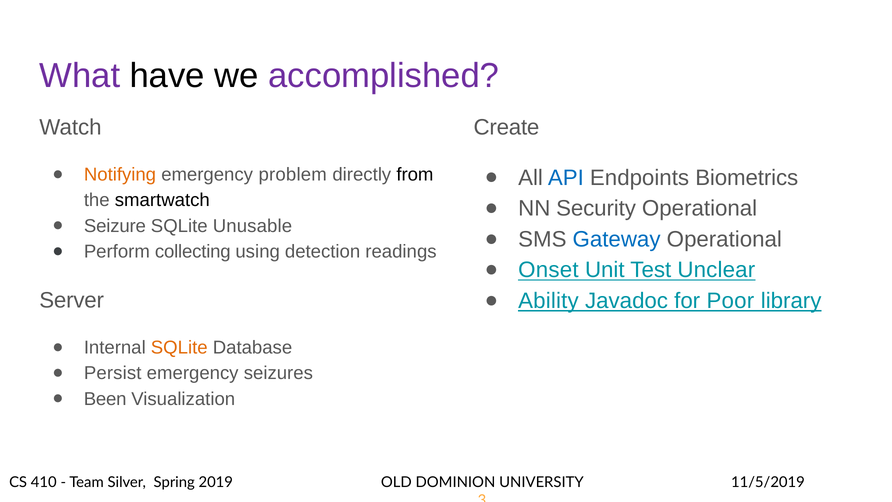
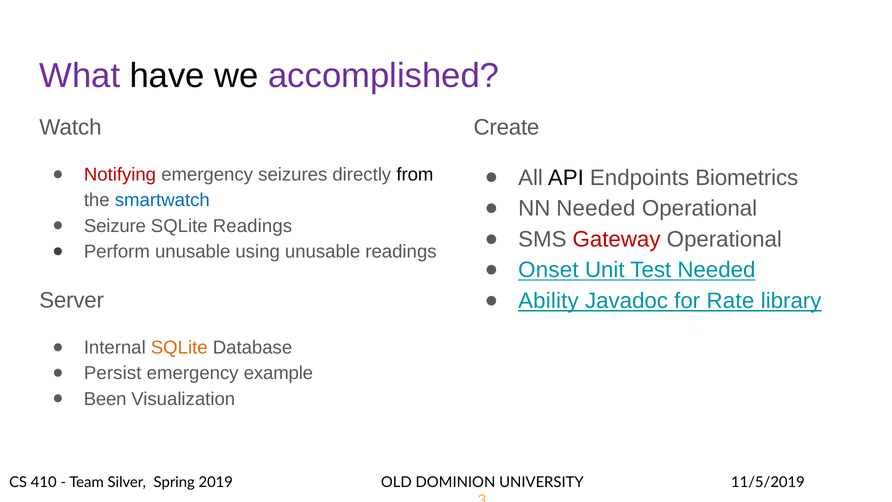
Notifying colour: orange -> red
problem: problem -> seizures
API colour: blue -> black
smartwatch colour: black -> blue
NN Security: Security -> Needed
SQLite Unusable: Unusable -> Readings
Gateway colour: blue -> red
Perform collecting: collecting -> unusable
using detection: detection -> unusable
Test Unclear: Unclear -> Needed
Poor: Poor -> Rate
seizures: seizures -> example
